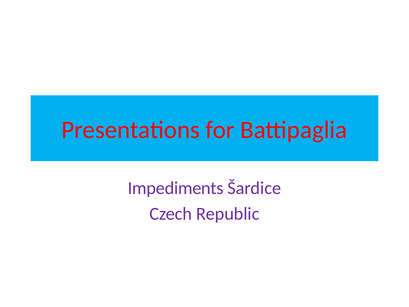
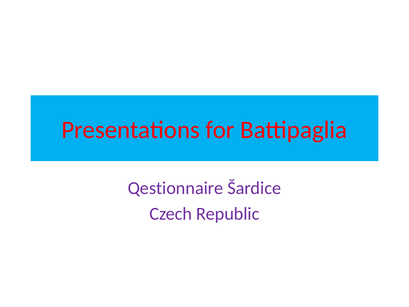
Impediments: Impediments -> Qestionnaire
